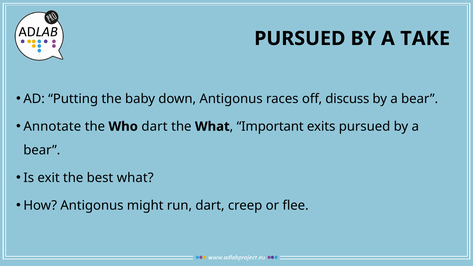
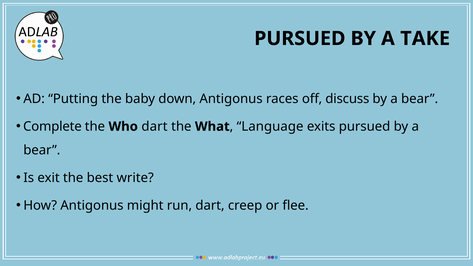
Annotate: Annotate -> Complete
Important: Important -> Language
best what: what -> write
